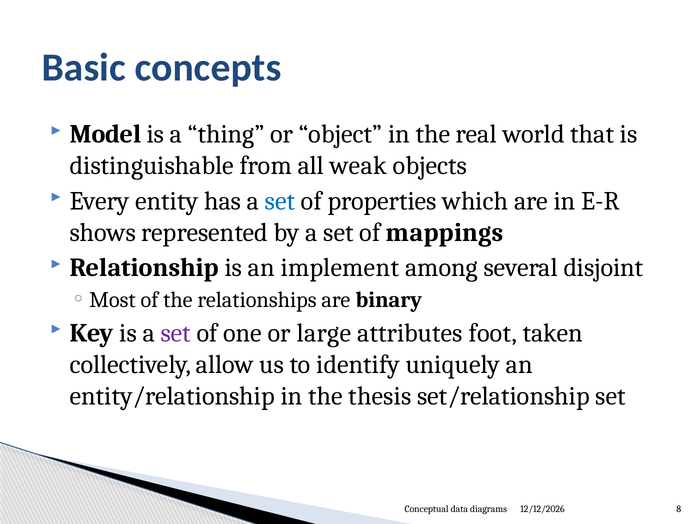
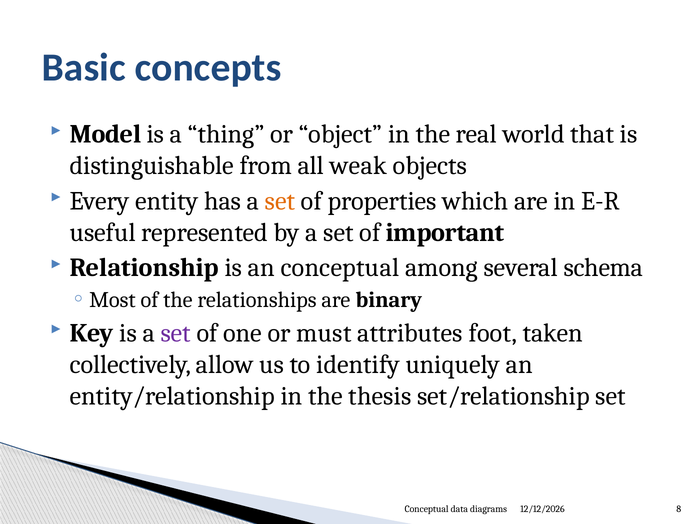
set at (280, 201) colour: blue -> orange
shows: shows -> useful
mappings: mappings -> important
an implement: implement -> conceptual
disjoint: disjoint -> schema
large: large -> must
